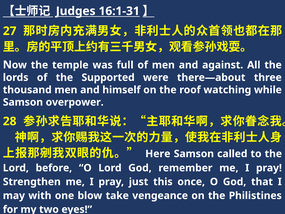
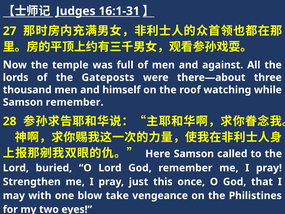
Supported: Supported -> Gateposts
Samson overpower: overpower -> remember
before: before -> buried
